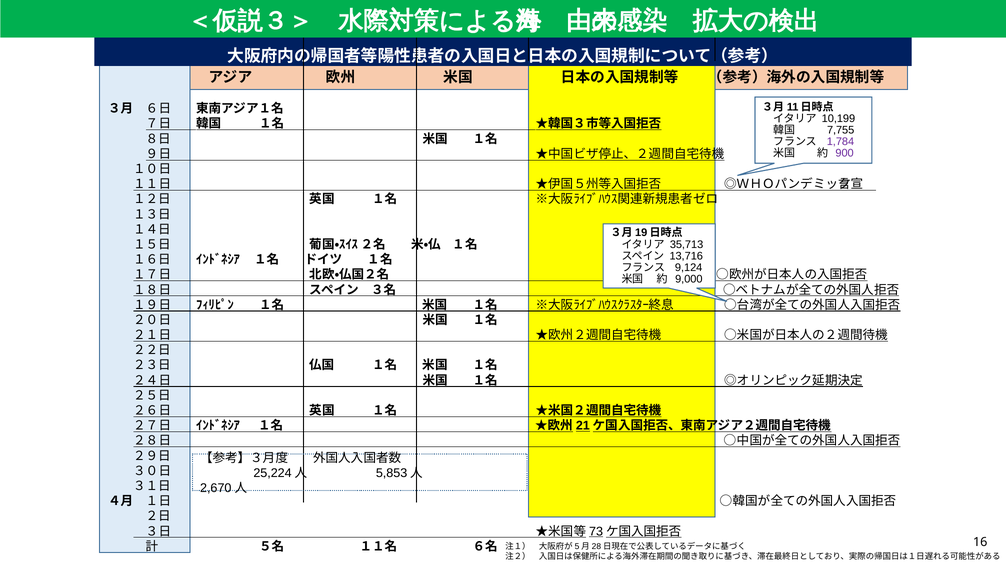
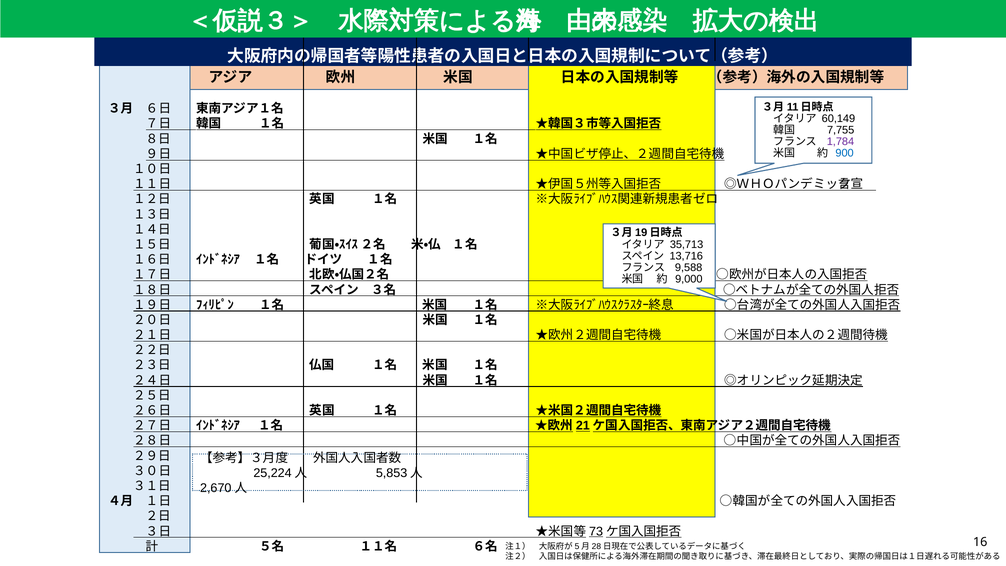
10,199: 10,199 -> 60,149
900 colour: purple -> blue
9,124: 9,124 -> 9,588
